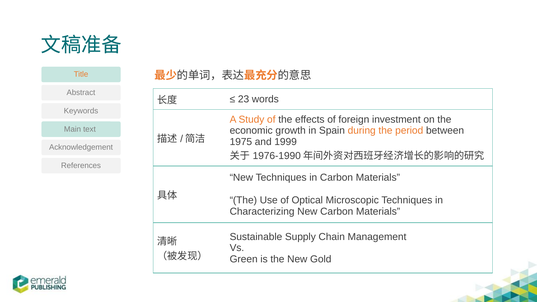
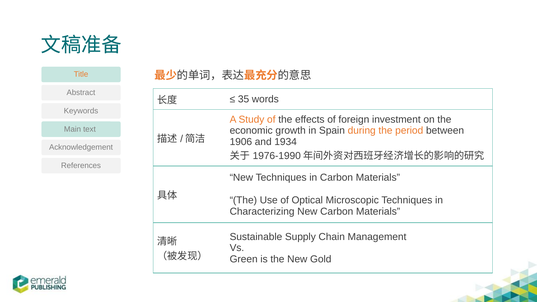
23: 23 -> 35
1975: 1975 -> 1906
1999: 1999 -> 1934
